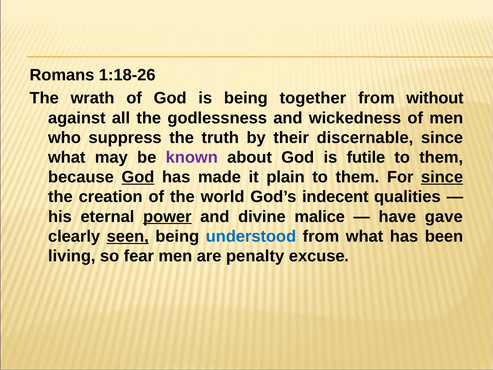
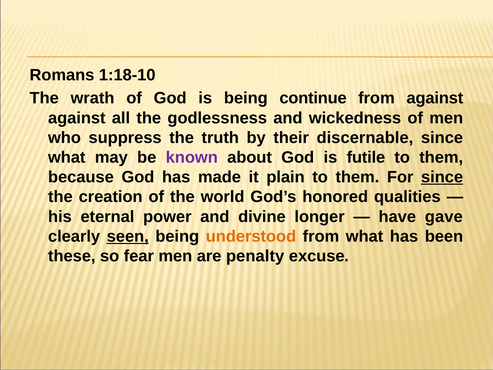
1:18-26: 1:18-26 -> 1:18-10
together: together -> continue
from without: without -> against
God at (138, 177) underline: present -> none
indecent: indecent -> honored
power underline: present -> none
malice: malice -> longer
understood colour: blue -> orange
living: living -> these
